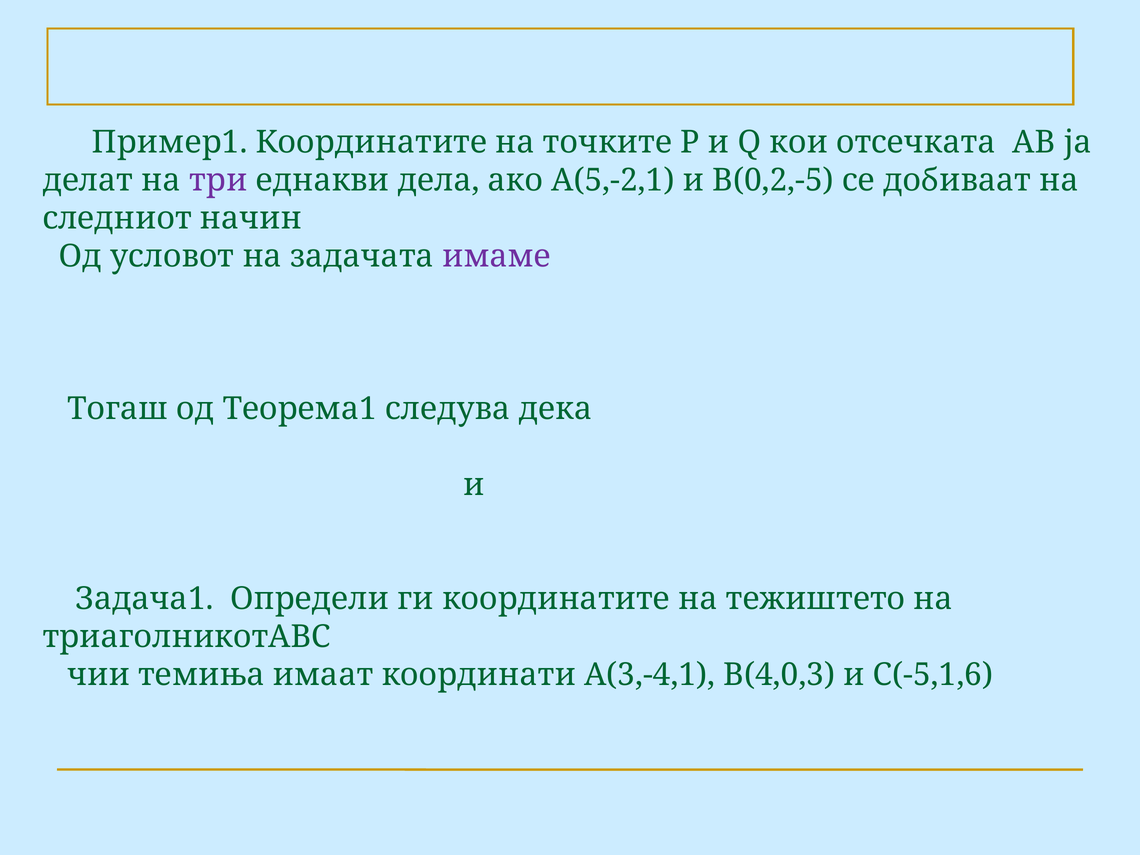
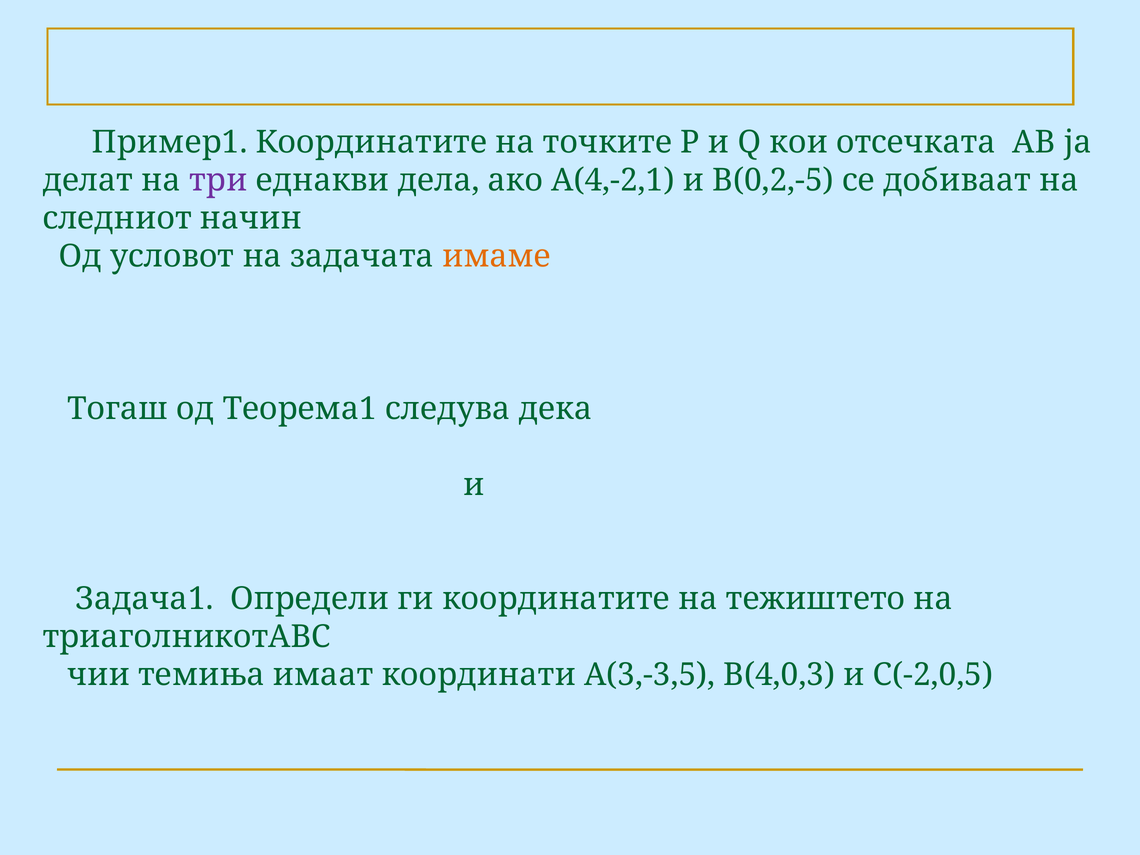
А(5,-2,1: А(5,-2,1 -> А(4,-2,1
имаме colour: purple -> orange
А(3,-4,1: А(3,-4,1 -> А(3,-3,5
С(-5,1,6: С(-5,1,6 -> С(-2,0,5
